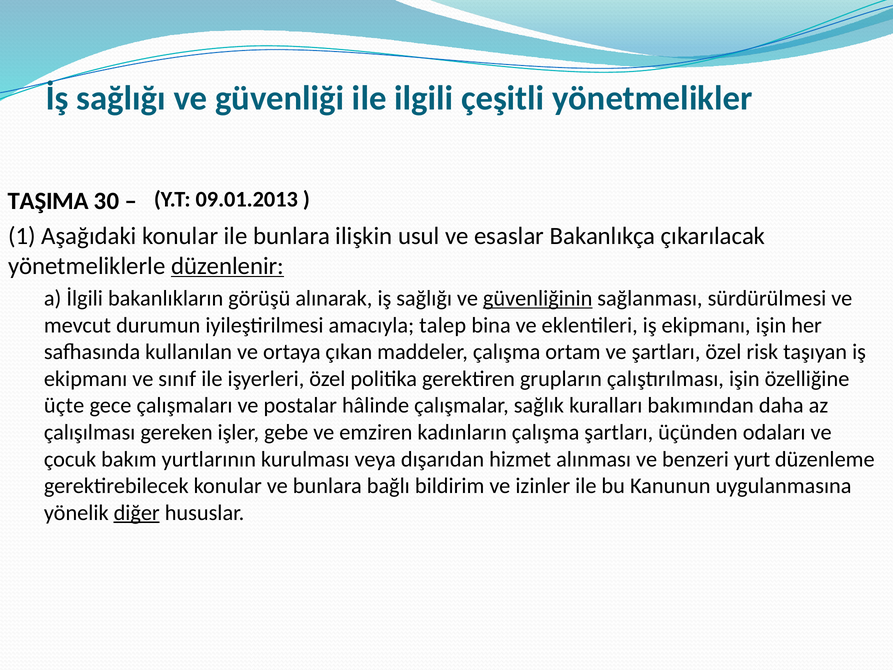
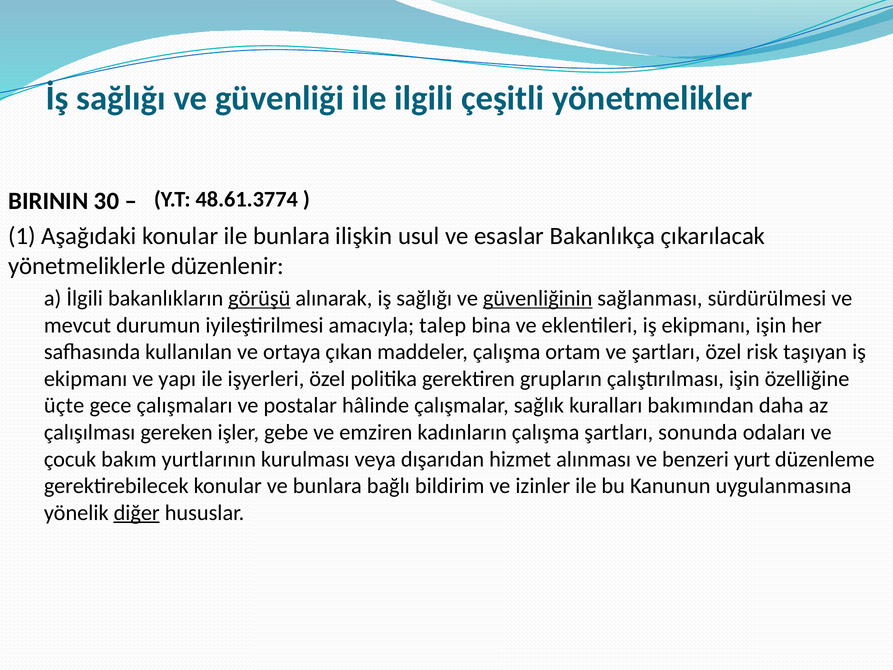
09.01.2013: 09.01.2013 -> 48.61.3774
TAŞIMA: TAŞIMA -> BIRININ
düzenlenir underline: present -> none
görüşü underline: none -> present
sınıf: sınıf -> yapı
üçünden: üçünden -> sonunda
